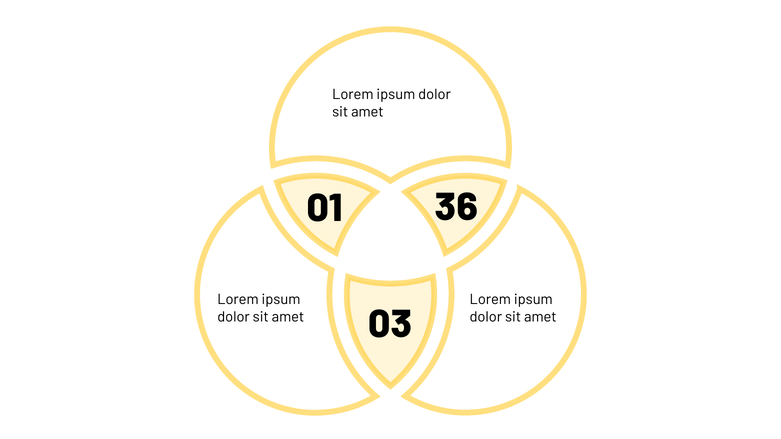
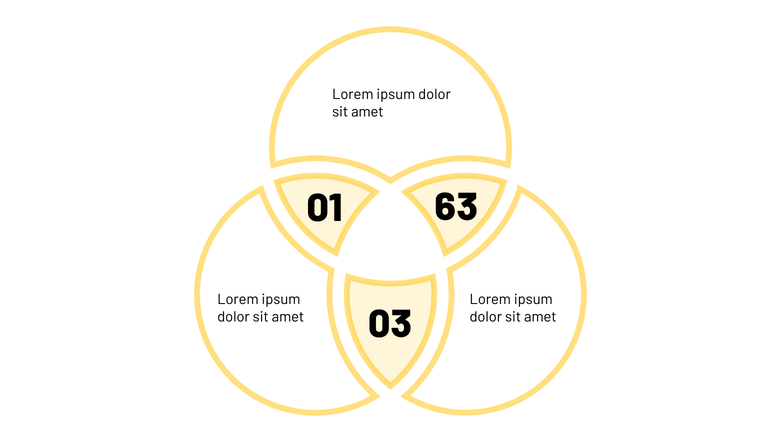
36: 36 -> 63
